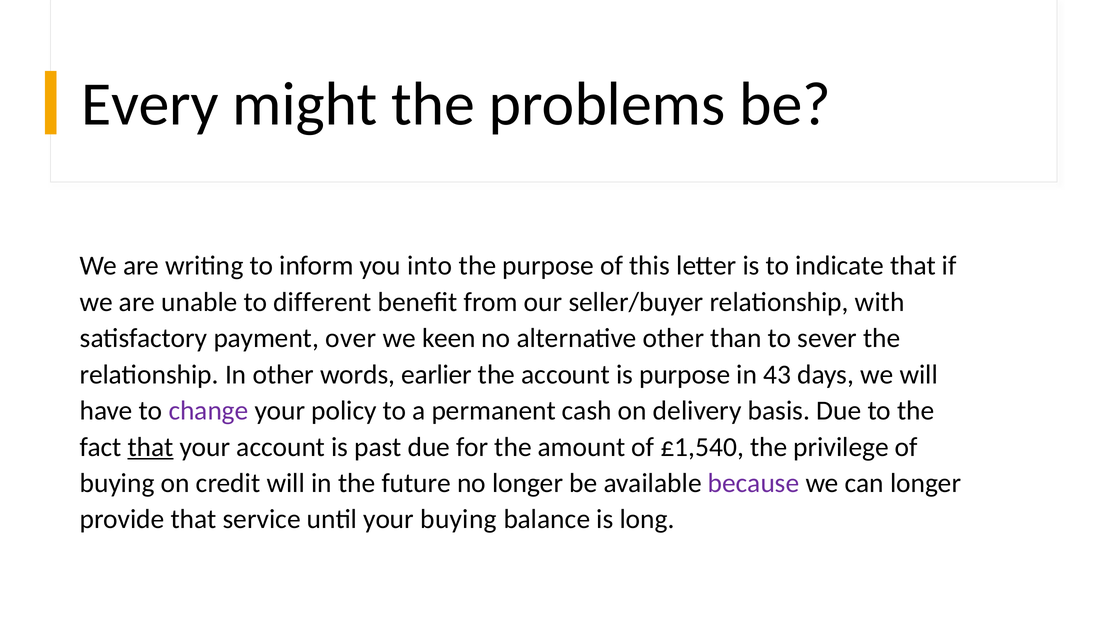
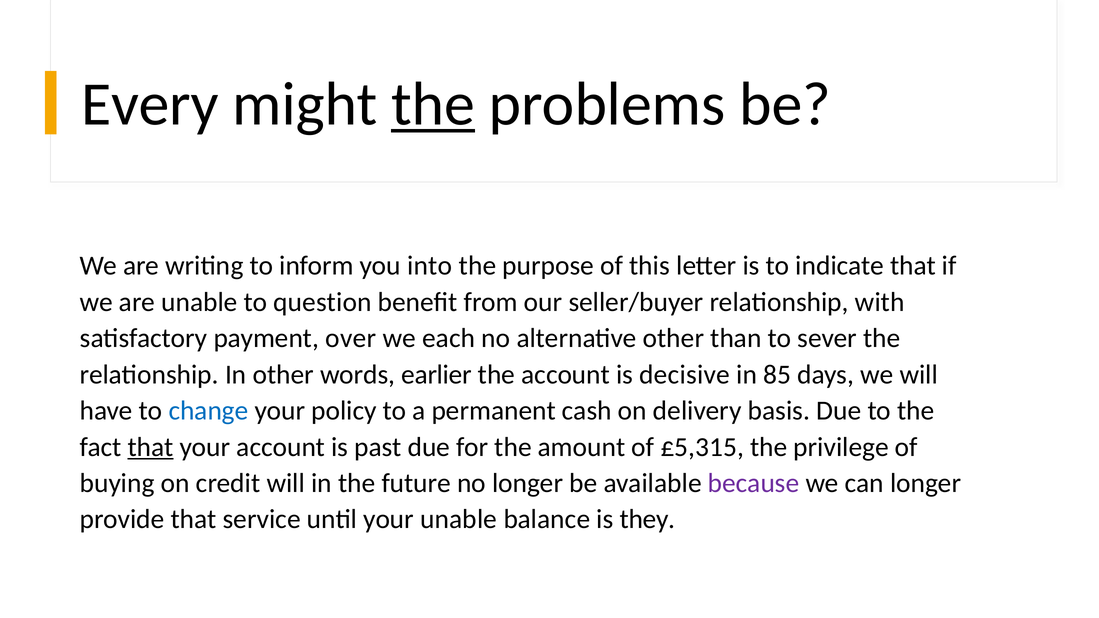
the at (433, 104) underline: none -> present
different: different -> question
keen: keen -> each
is purpose: purpose -> decisive
43: 43 -> 85
change colour: purple -> blue
£1,540: £1,540 -> £5,315
your buying: buying -> unable
long: long -> they
